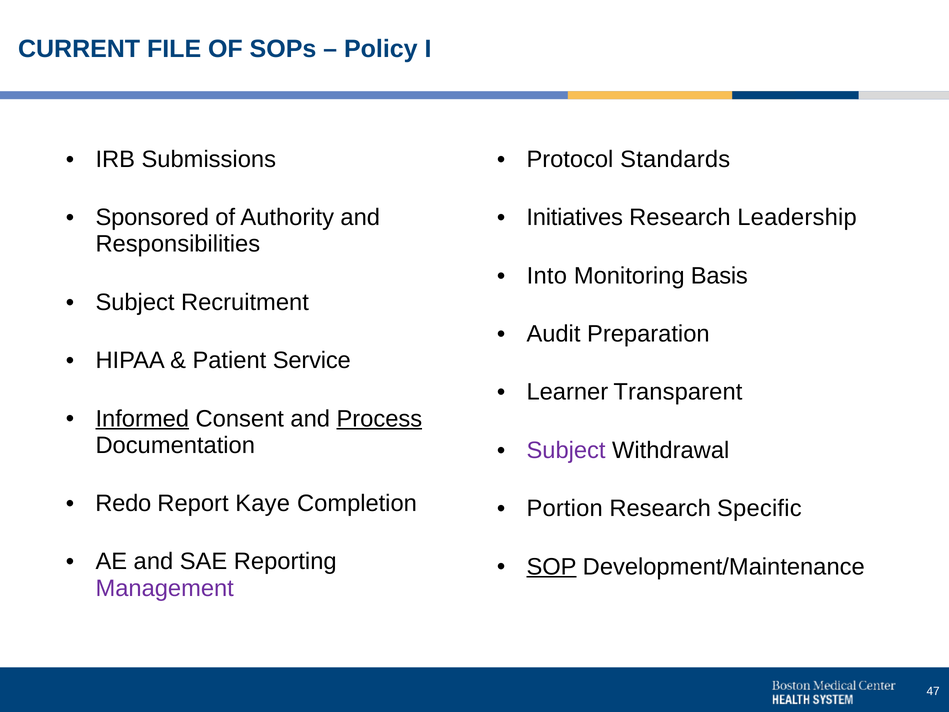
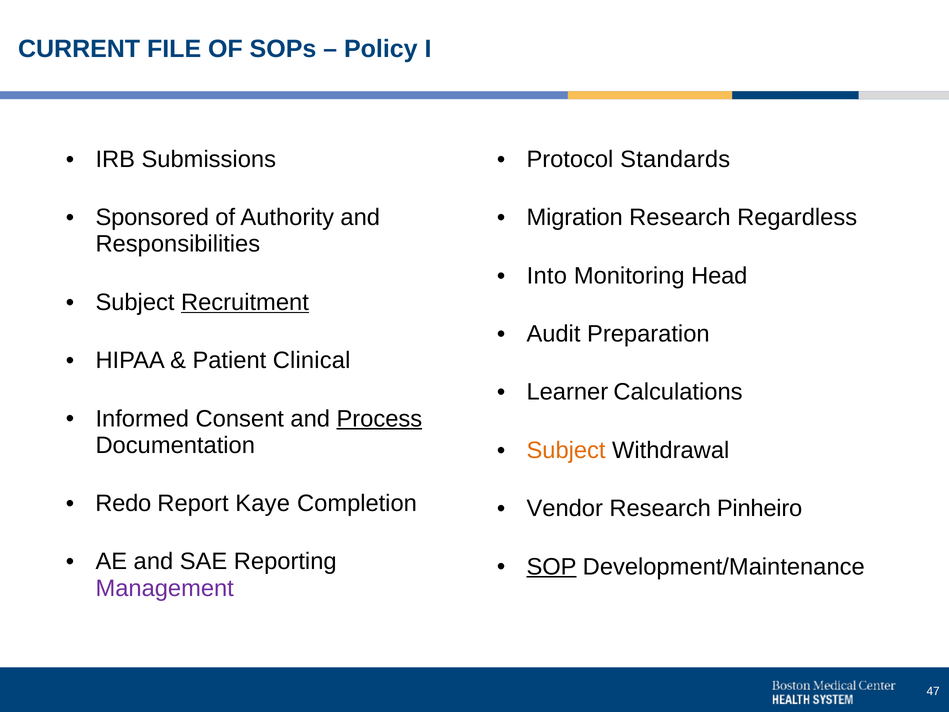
Initiatives: Initiatives -> Migration
Leadership: Leadership -> Regardless
Basis: Basis -> Head
Recruitment underline: none -> present
Service: Service -> Clinical
Transparent: Transparent -> Calculations
Informed underline: present -> none
Subject at (566, 450) colour: purple -> orange
Portion: Portion -> Vendor
Specific: Specific -> Pinheiro
